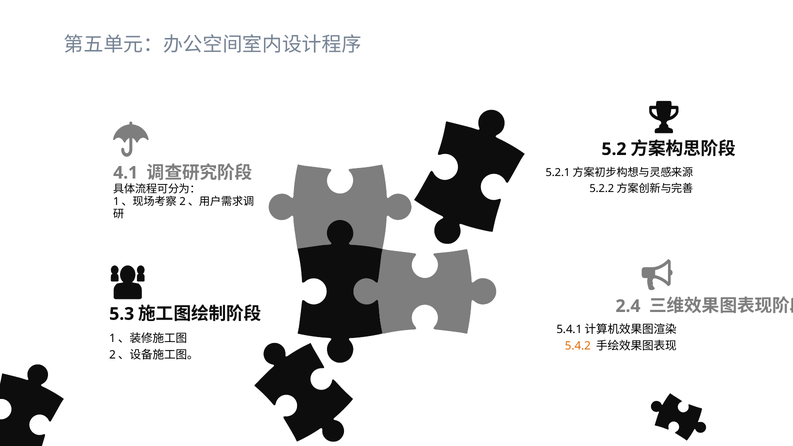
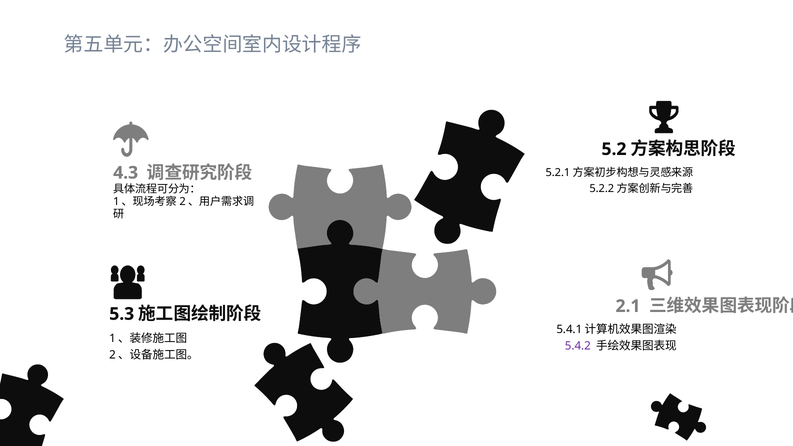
4.1: 4.1 -> 4.3
2.4: 2.4 -> 2.1
5.4.2 colour: orange -> purple
